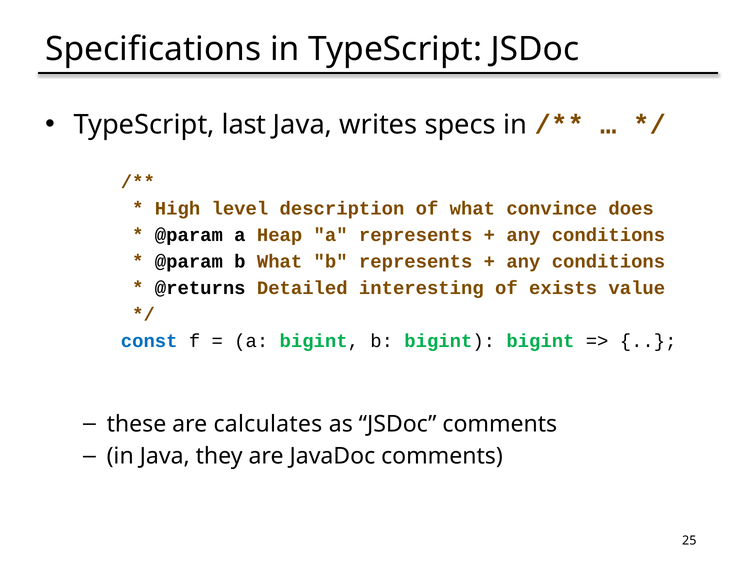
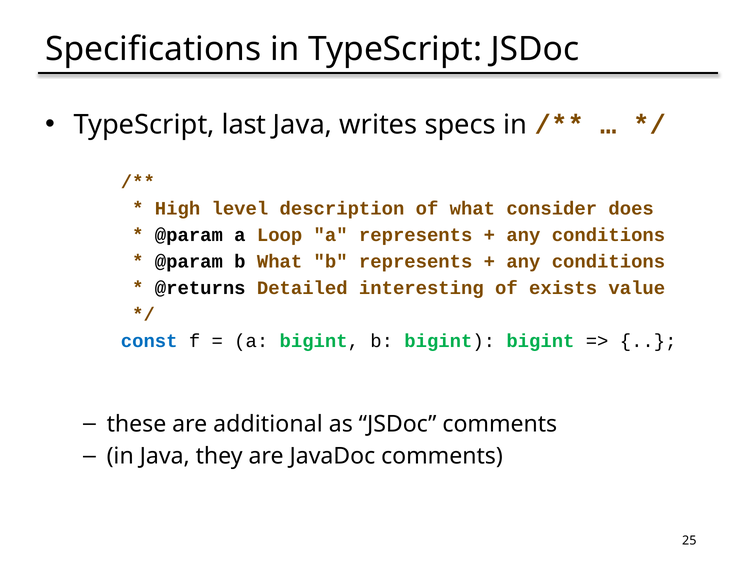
convince: convince -> consider
Heap: Heap -> Loop
calculates: calculates -> additional
